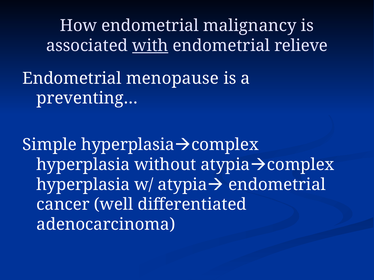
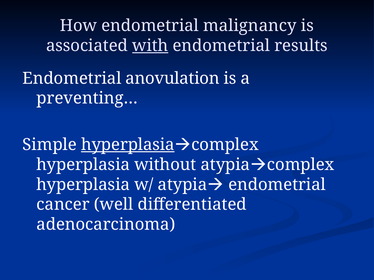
relieve: relieve -> results
menopause: menopause -> anovulation
hyperplasia at (128, 145) underline: none -> present
